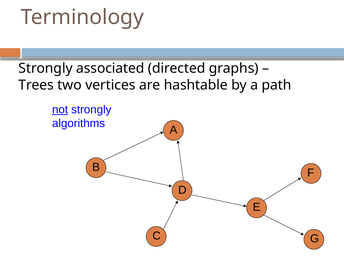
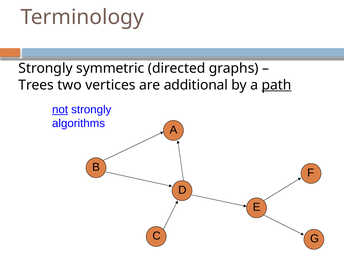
associated: associated -> symmetric
hashtable: hashtable -> additional
path underline: none -> present
